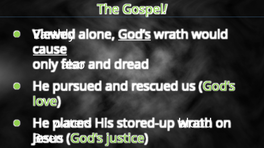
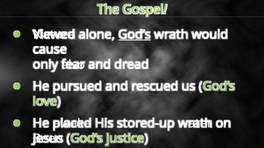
Earthly: Earthly -> Nature
cause underline: present -> none
waters: waters -> awake
blood: blood -> water
